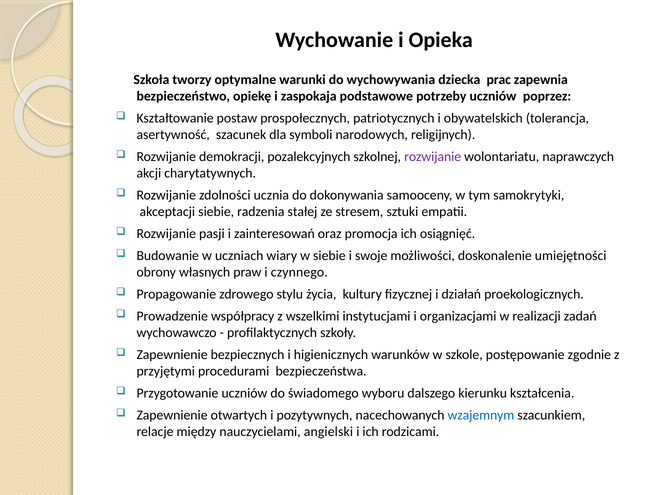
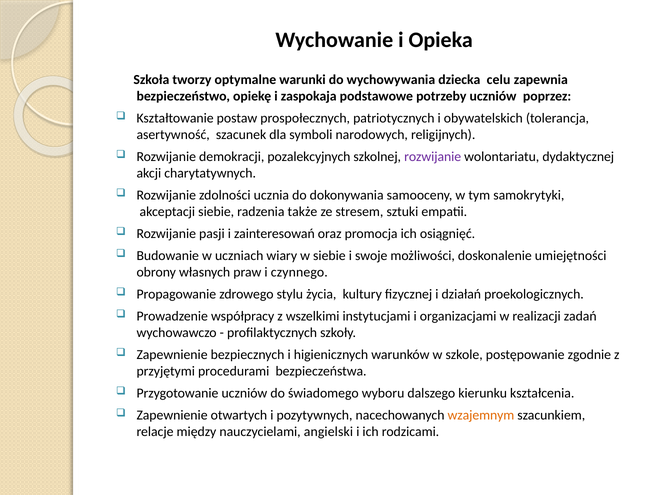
prac: prac -> celu
naprawczych: naprawczych -> dydaktycznej
stałej: stałej -> także
wzajemnym colour: blue -> orange
